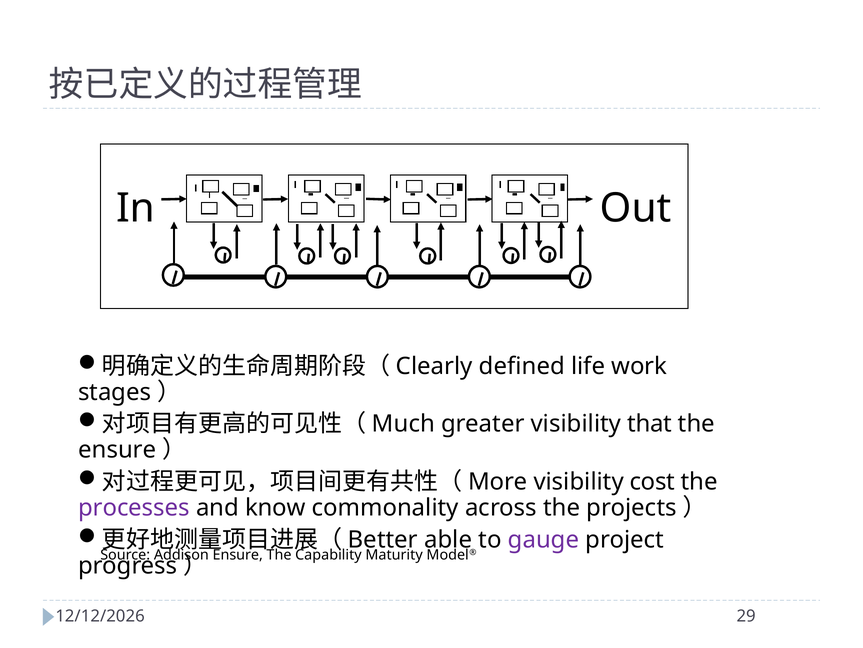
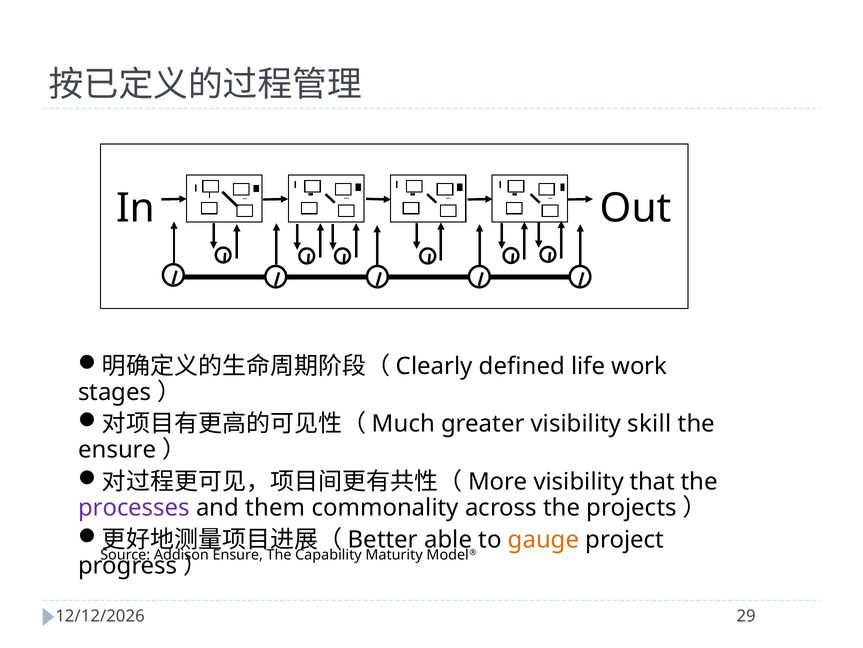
that: that -> skill
cost: cost -> that
know: know -> them
gauge colour: purple -> orange
